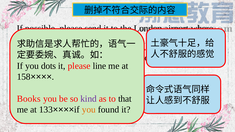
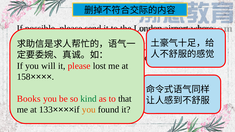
you dots: dots -> will
line: line -> lost
kind colour: purple -> green
